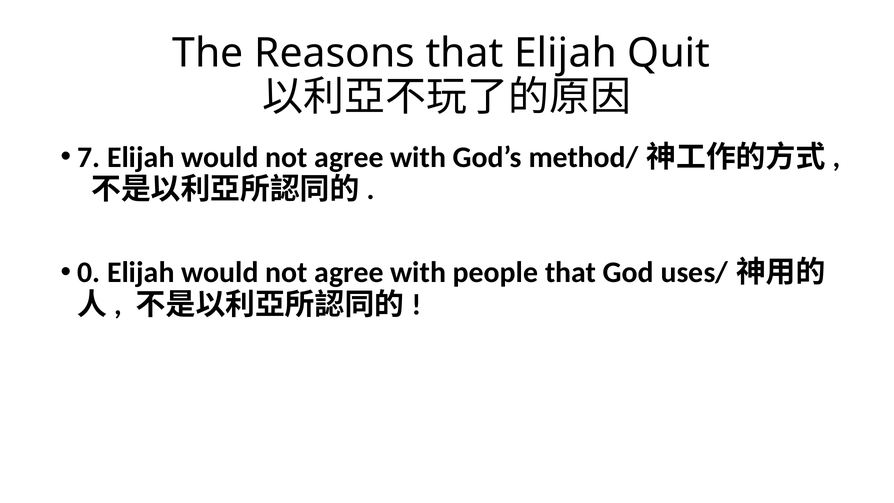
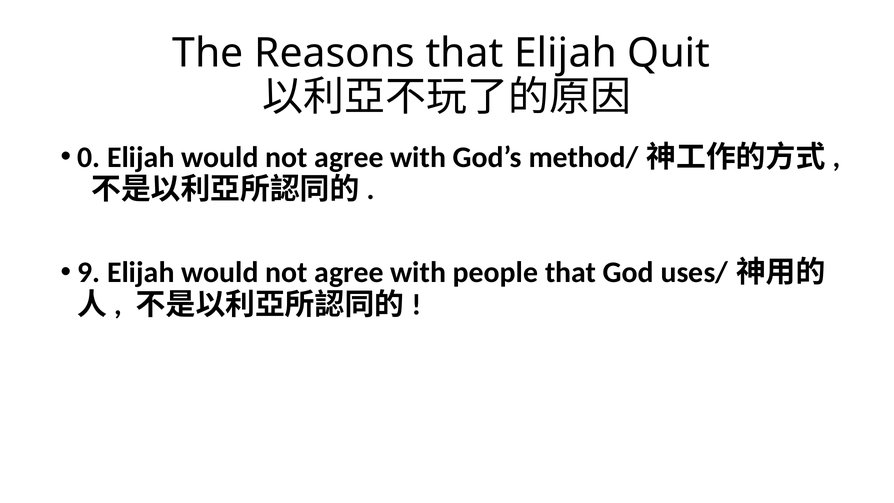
7: 7 -> 0
0: 0 -> 9
